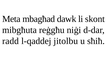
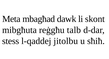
niġi: niġi -> talb
radd: radd -> stess
